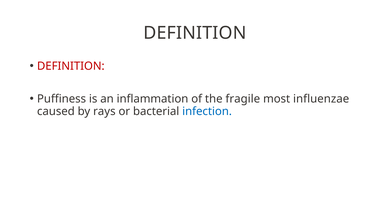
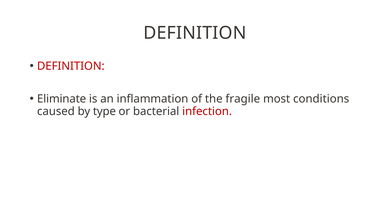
Puffiness: Puffiness -> Eliminate
influenzae: influenzae -> conditions
rays: rays -> type
infection colour: blue -> red
